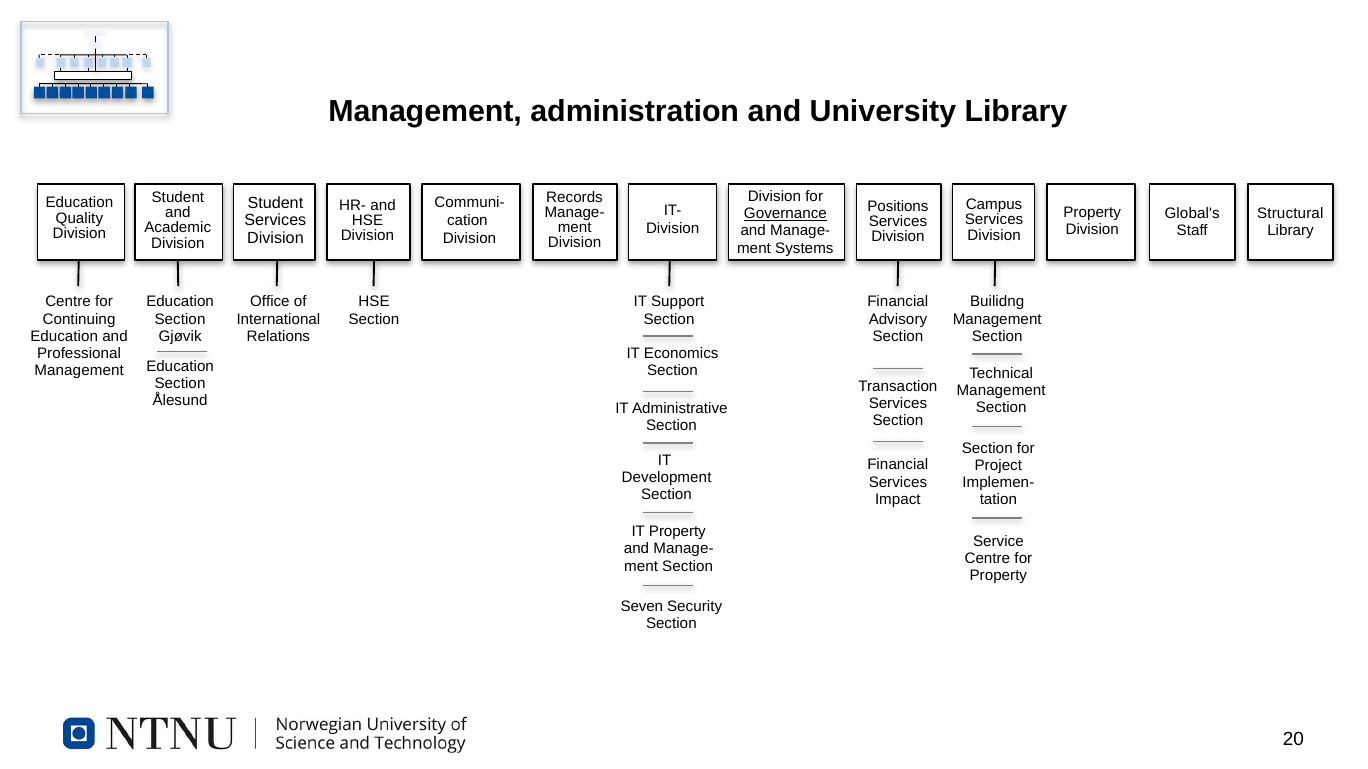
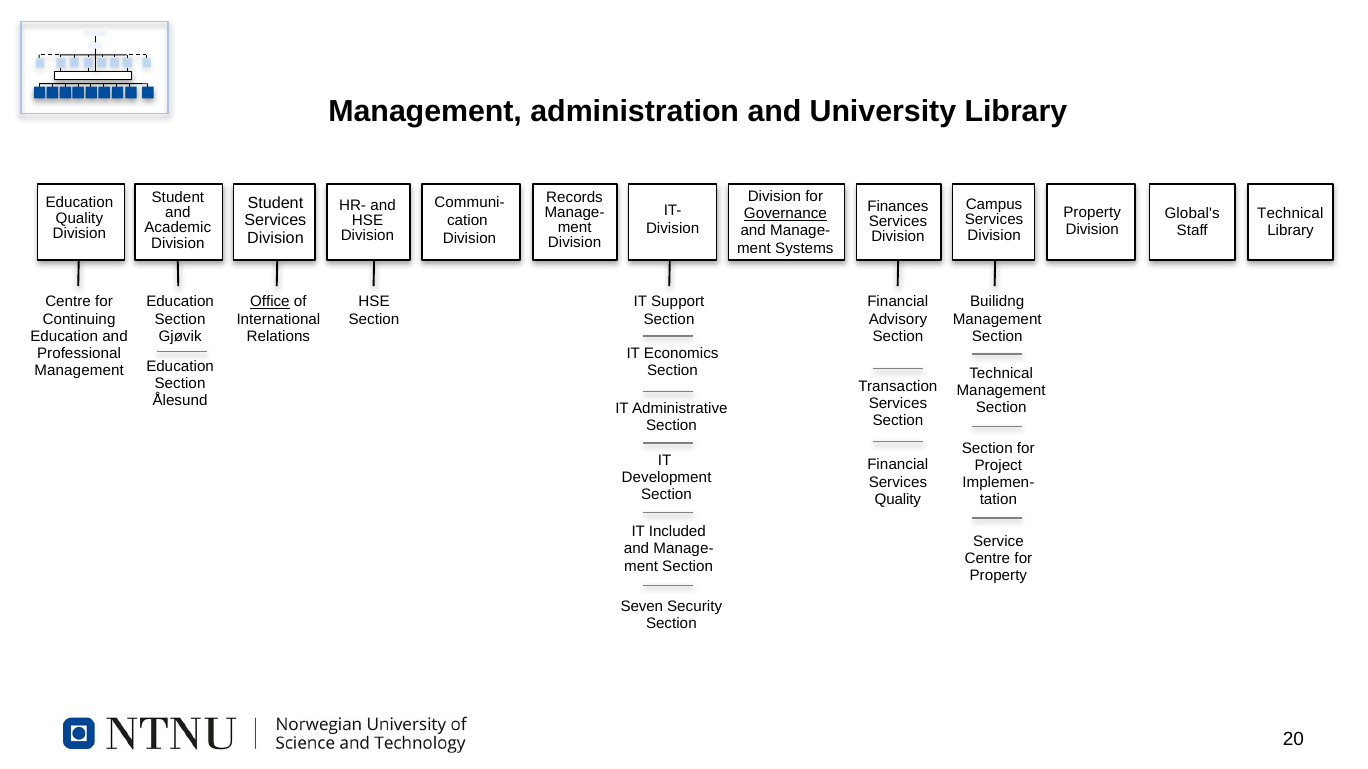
Positions: Positions -> Finances
Structural at (1290, 213): Structural -> Technical
Office underline: none -> present
Impact at (898, 500): Impact -> Quality
IT Property: Property -> Included
